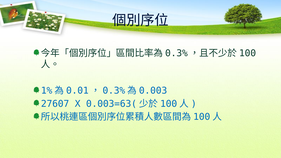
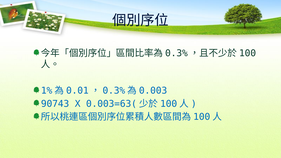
27607: 27607 -> 90743
